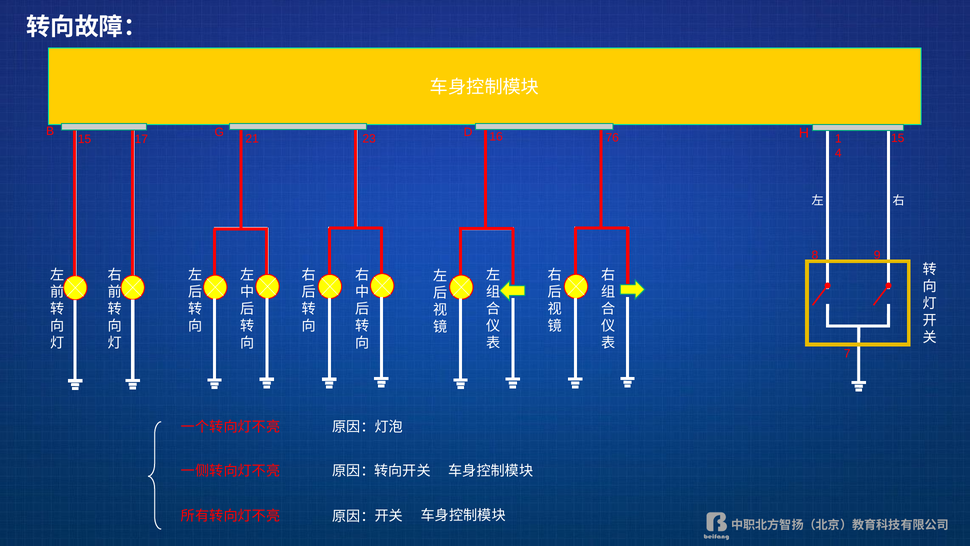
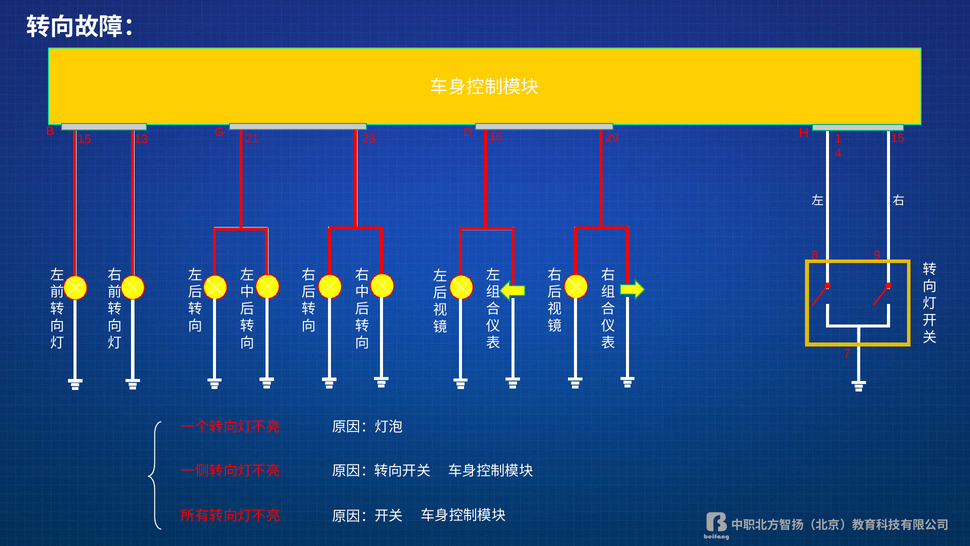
76: 76 -> 29
17: 17 -> 13
